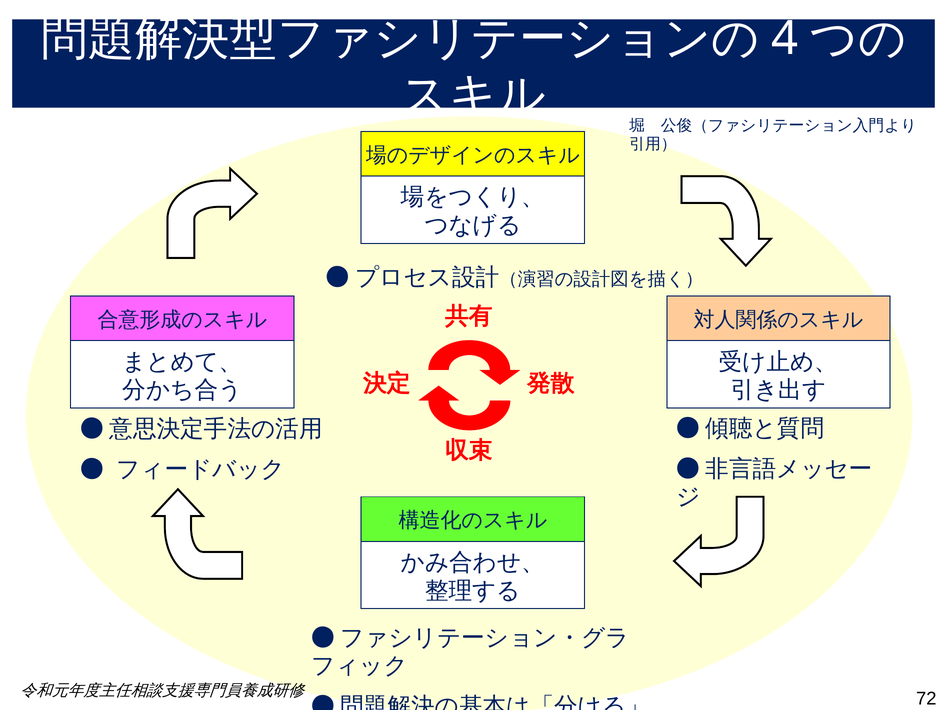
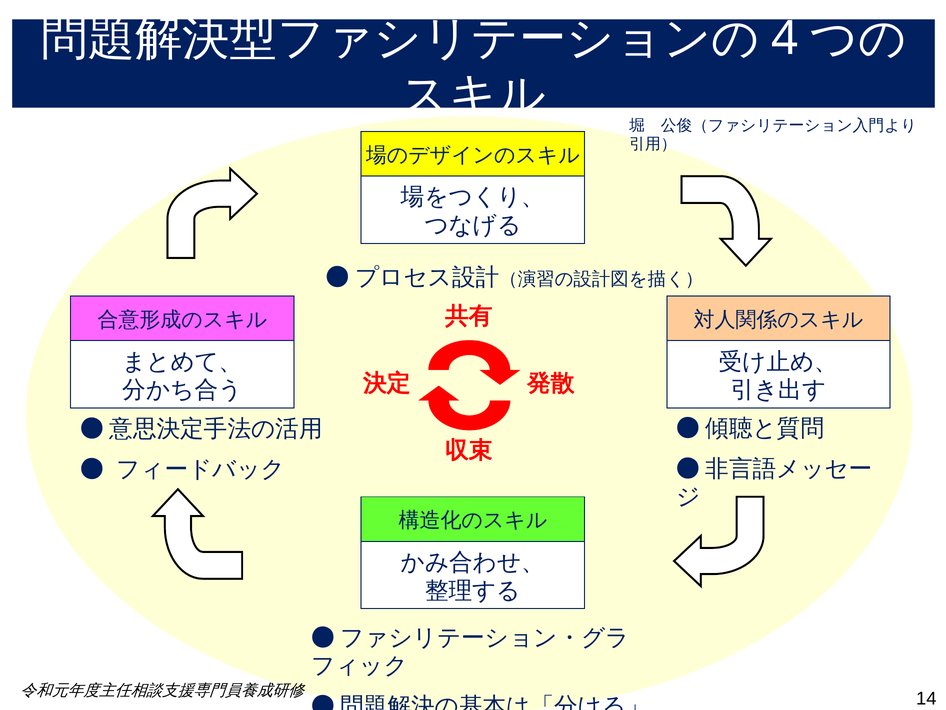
72: 72 -> 14
